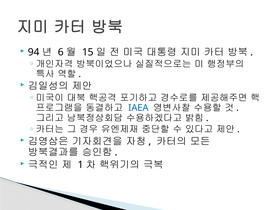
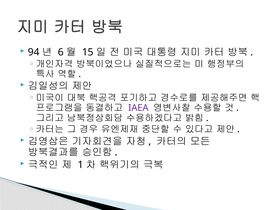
IAEA colour: blue -> purple
